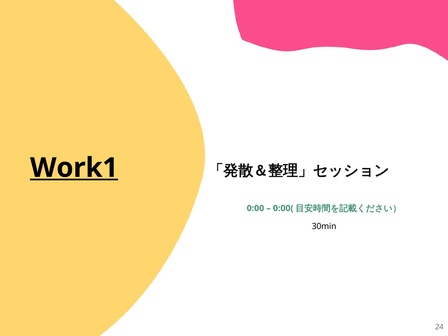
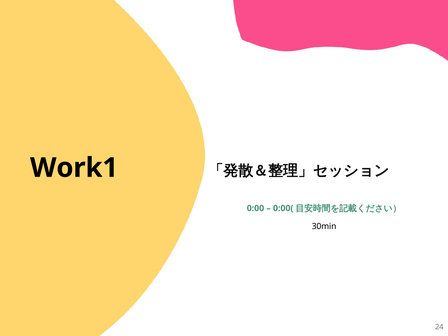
Work1 underline: present -> none
